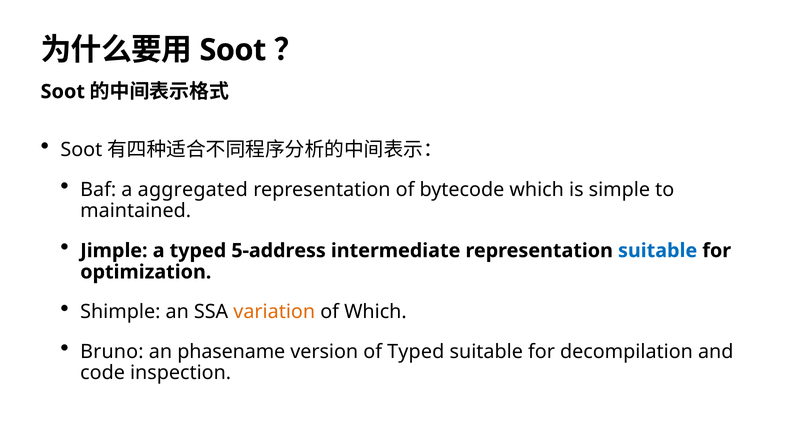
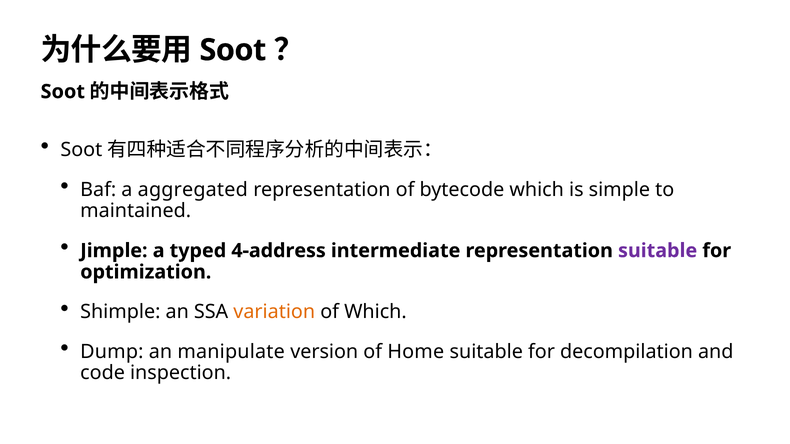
5-address: 5-address -> 4-address
suitable at (658, 251) colour: blue -> purple
Bruno: Bruno -> Dump
phasename: phasename -> manipulate
of Typed: Typed -> Home
